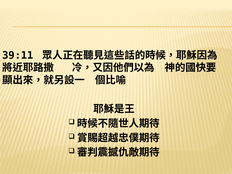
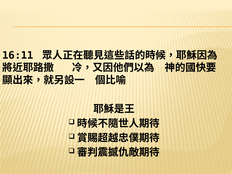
39:11: 39:11 -> 16:11
